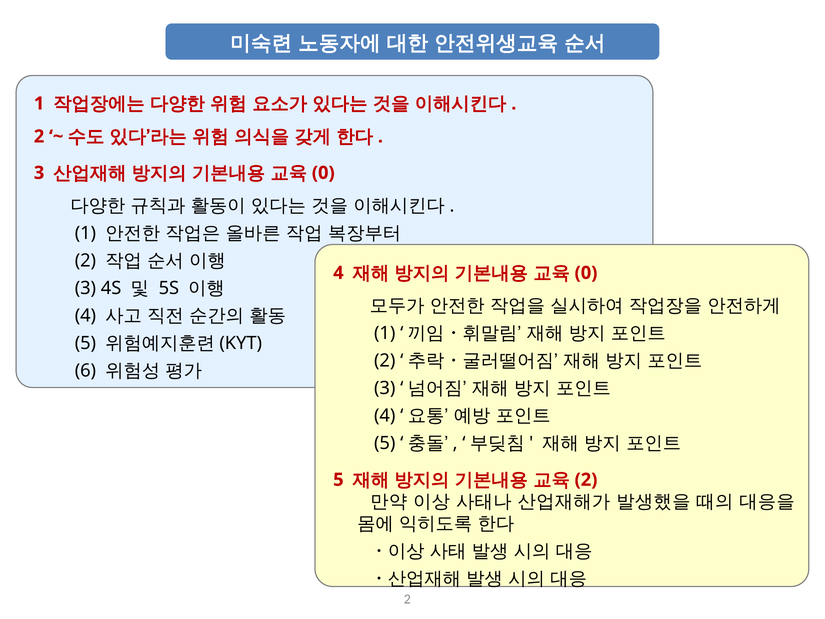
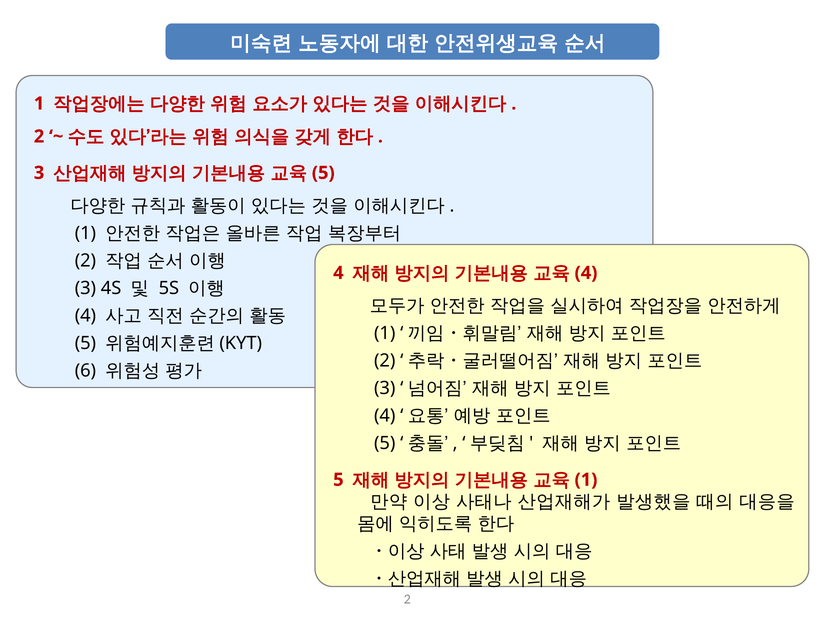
0 at (323, 173): 0 -> 5
0 at (586, 273): 0 -> 4
2 at (586, 480): 2 -> 1
